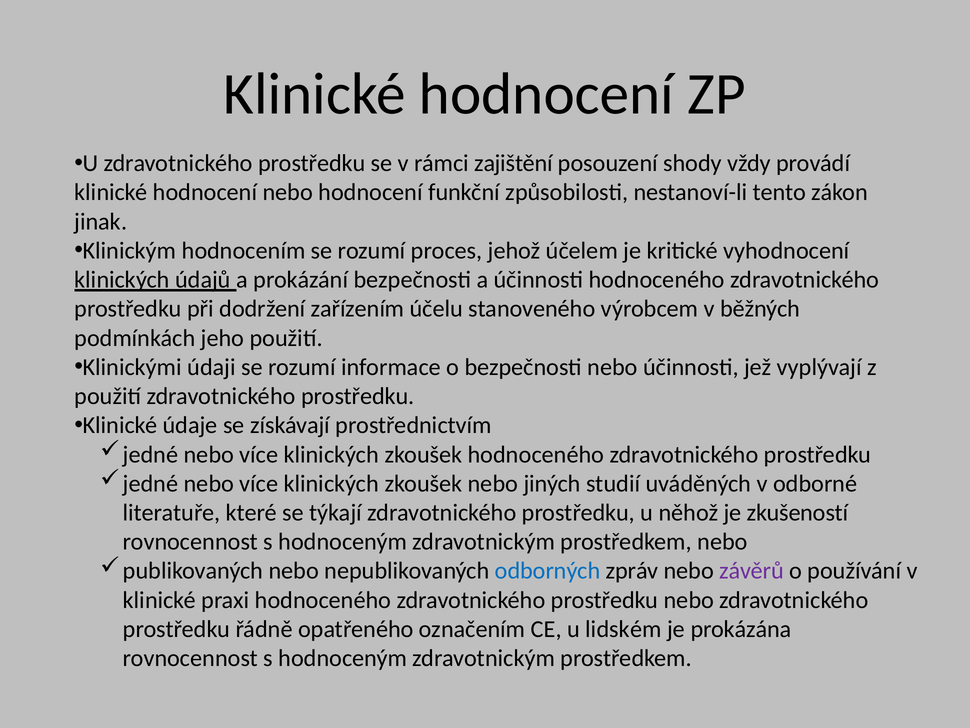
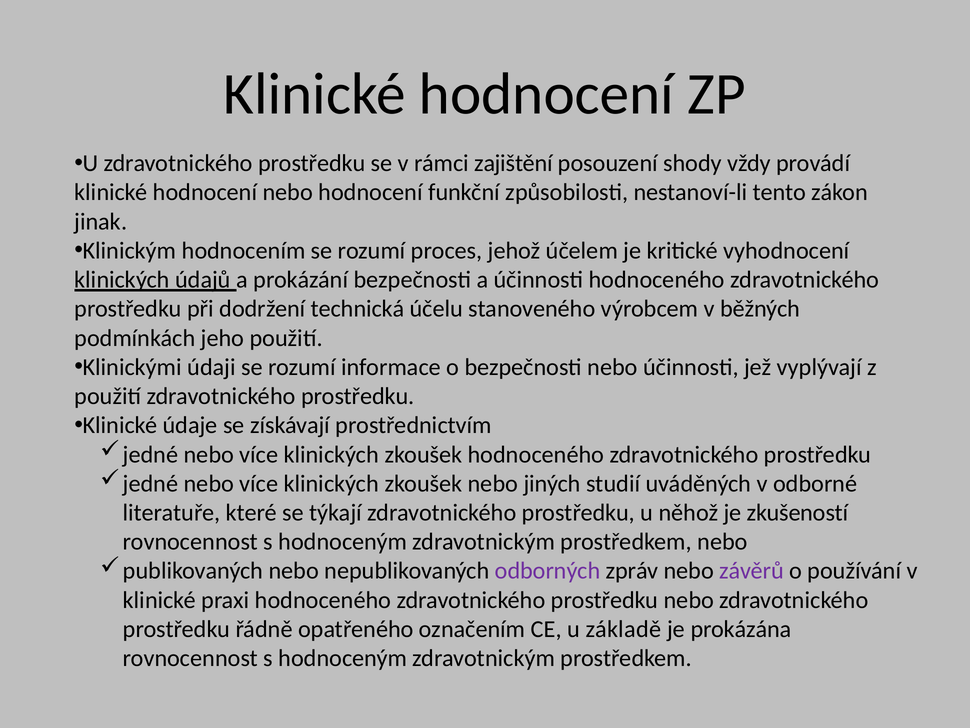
zařízením: zařízením -> technická
odborných colour: blue -> purple
lidském: lidském -> základě
